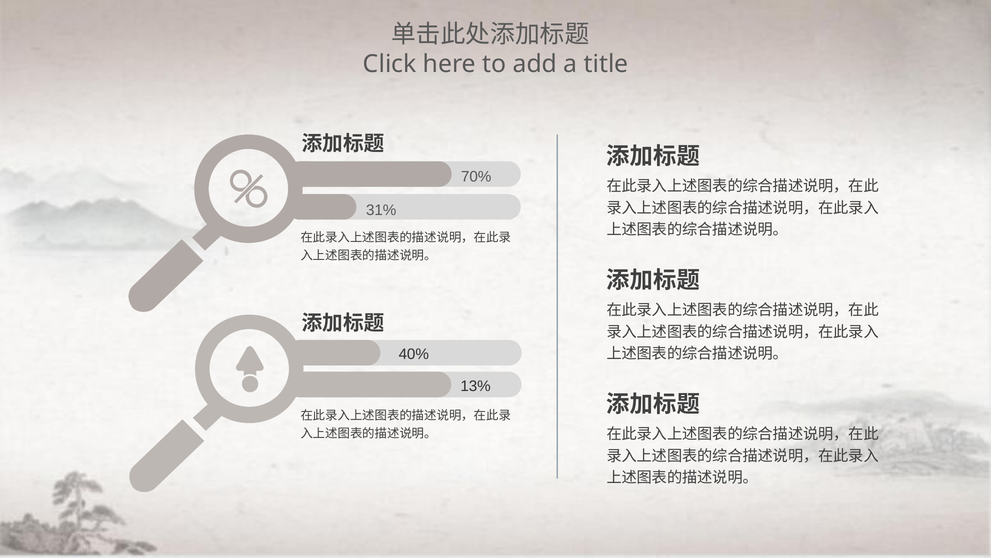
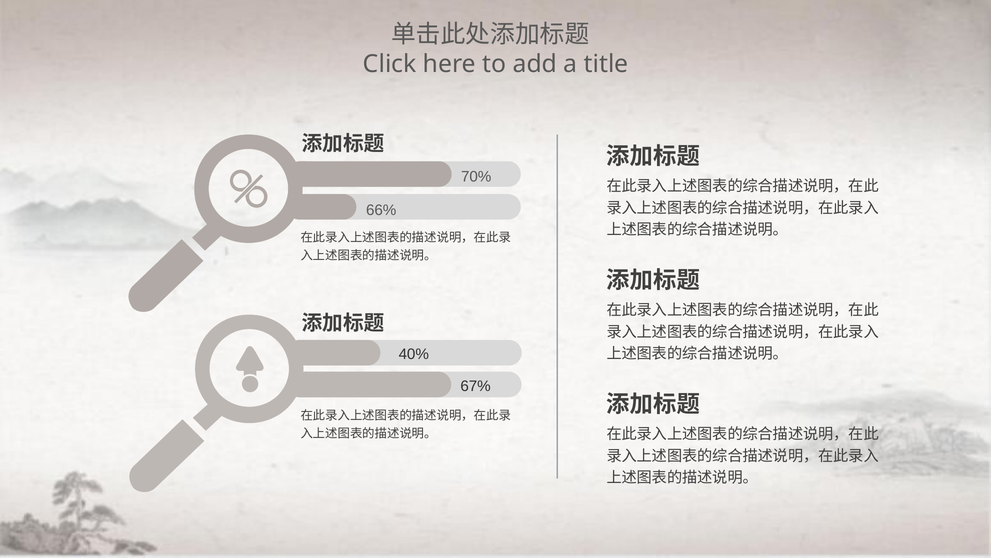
31%: 31% -> 66%
13%: 13% -> 67%
